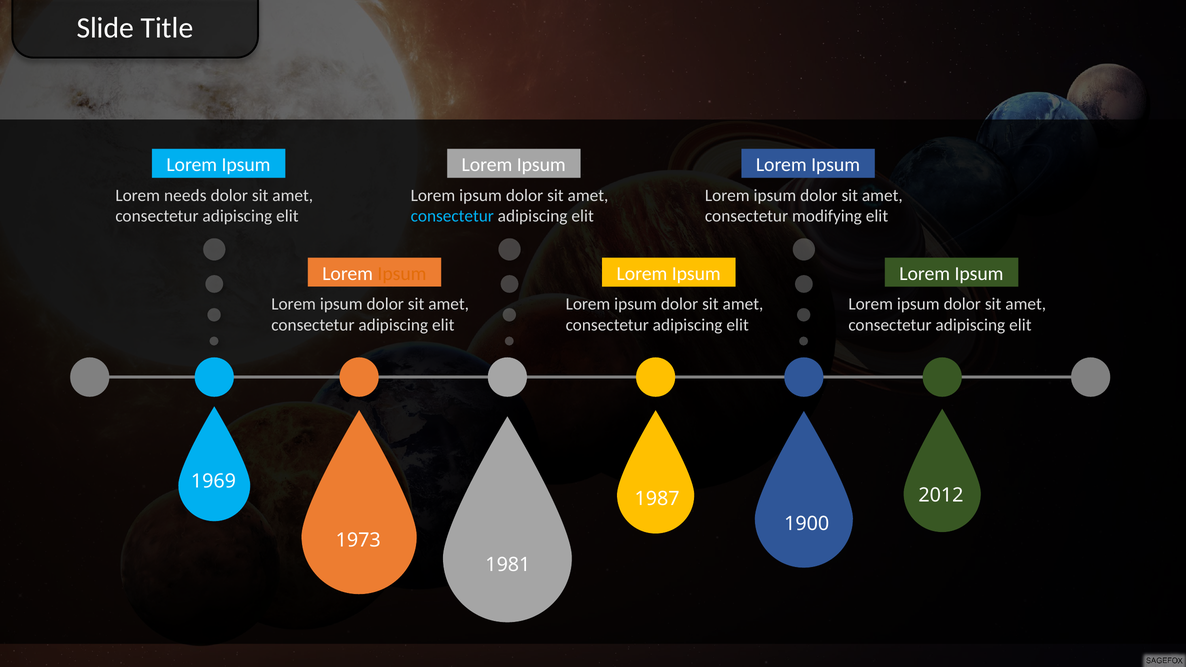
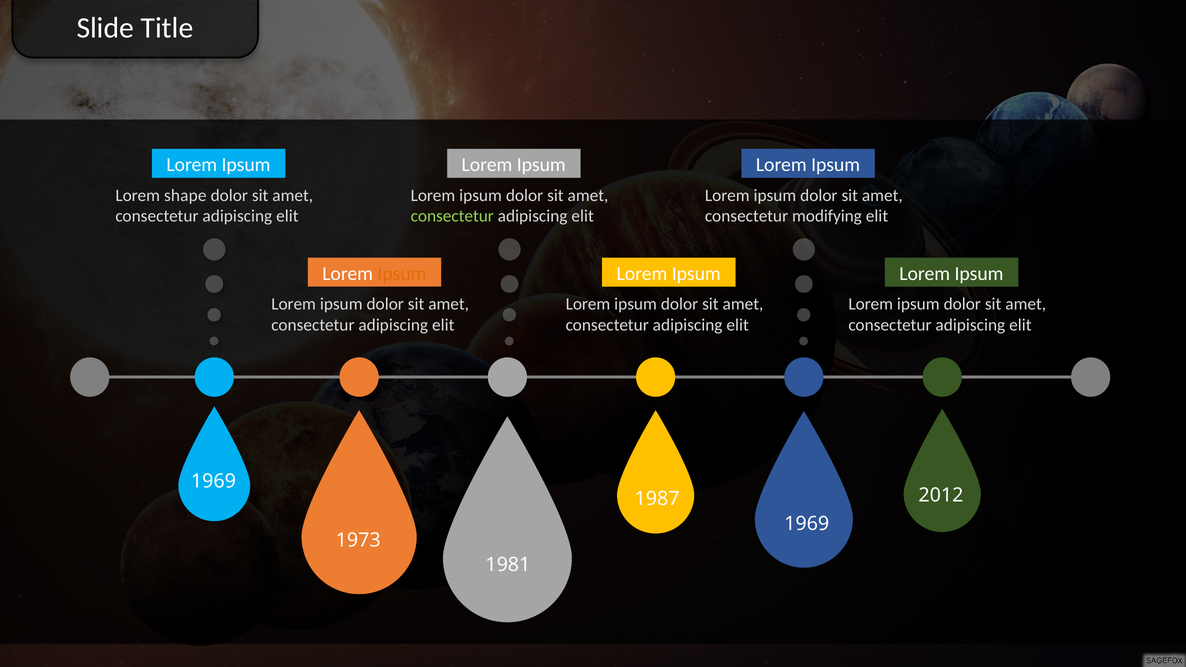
needs: needs -> shape
consectetur at (452, 216) colour: light blue -> light green
1900 at (807, 524): 1900 -> 1969
